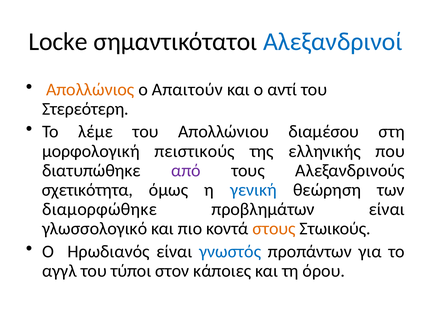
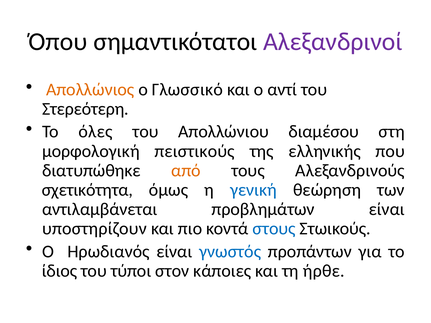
Locke: Locke -> Όπου
Αλεξανδρινοί colour: blue -> purple
Απαιτούν: Απαιτούν -> Γλωσσικό
λέμε: λέμε -> όλες
από colour: purple -> orange
διαμορφώθηκε: διαμορφώθηκε -> αντιλαμβάνεται
γλωσσολογικό: γλωσσολογικό -> υποστηρίζουν
στους colour: orange -> blue
αγγλ: αγγλ -> ίδιος
όρου: όρου -> ήρθε
